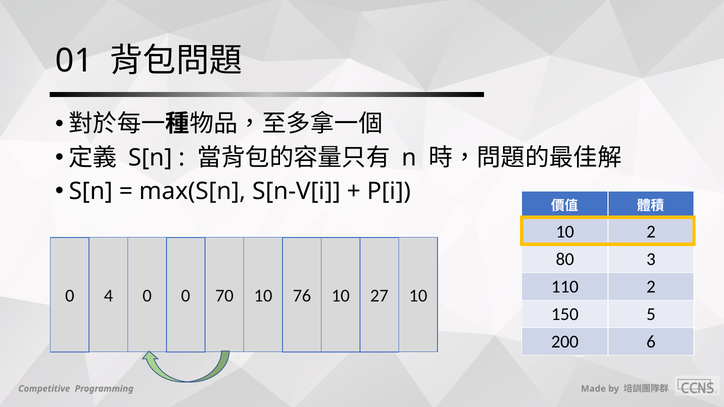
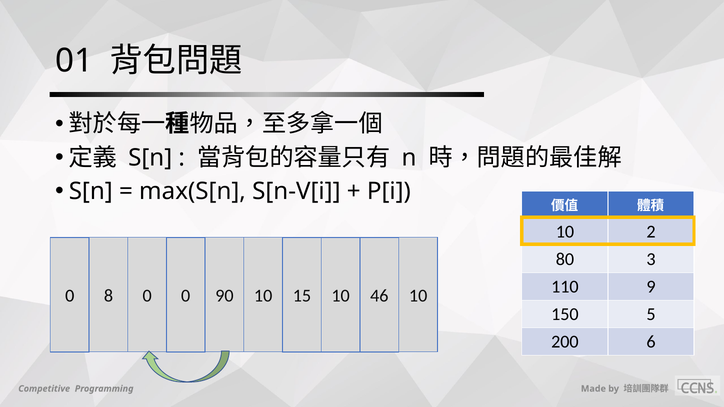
110 2: 2 -> 9
4: 4 -> 8
70: 70 -> 90
76: 76 -> 15
27: 27 -> 46
